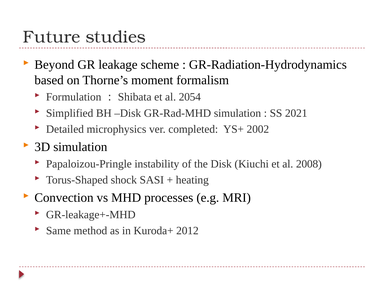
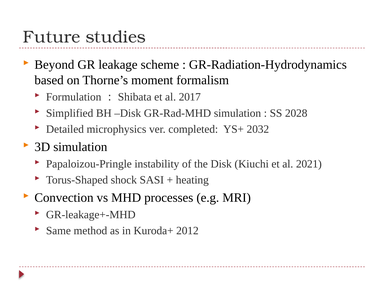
2054: 2054 -> 2017
2021: 2021 -> 2028
2002: 2002 -> 2032
2008: 2008 -> 2021
